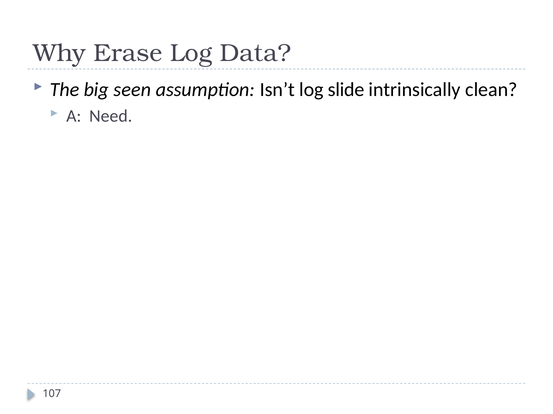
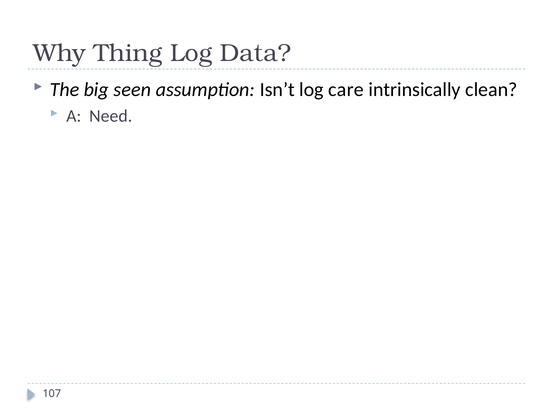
Erase: Erase -> Thing
slide: slide -> care
